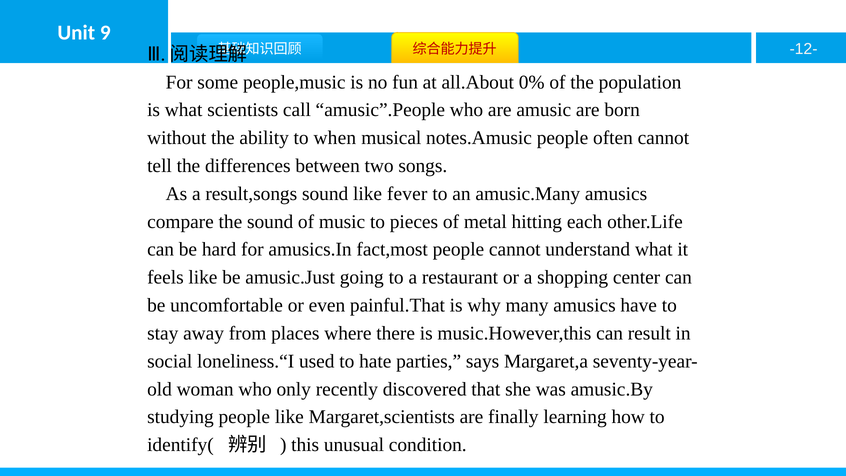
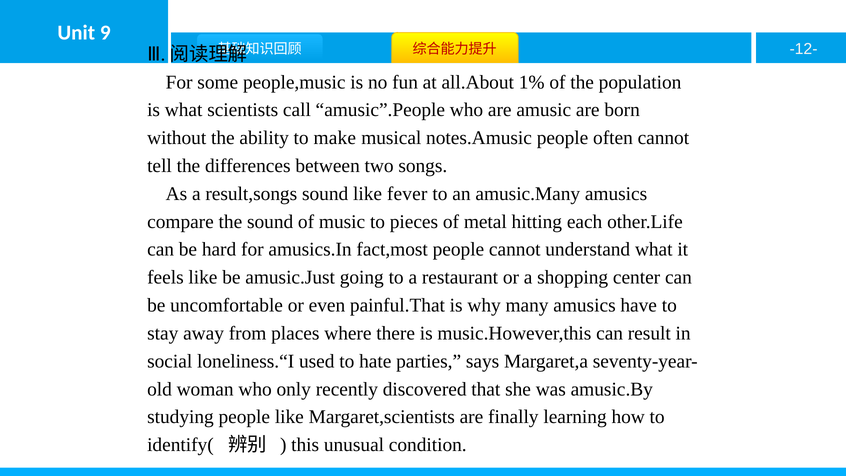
0%: 0% -> 1%
when: when -> make
